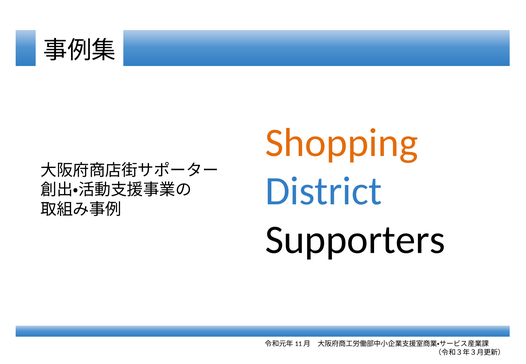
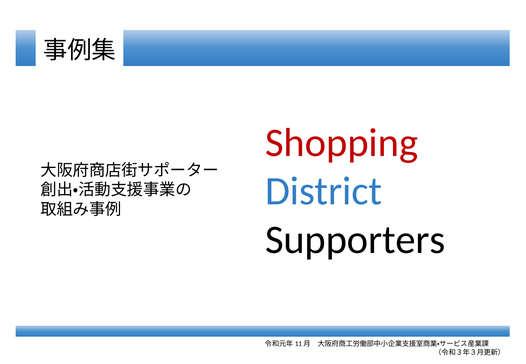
Shopping colour: orange -> red
